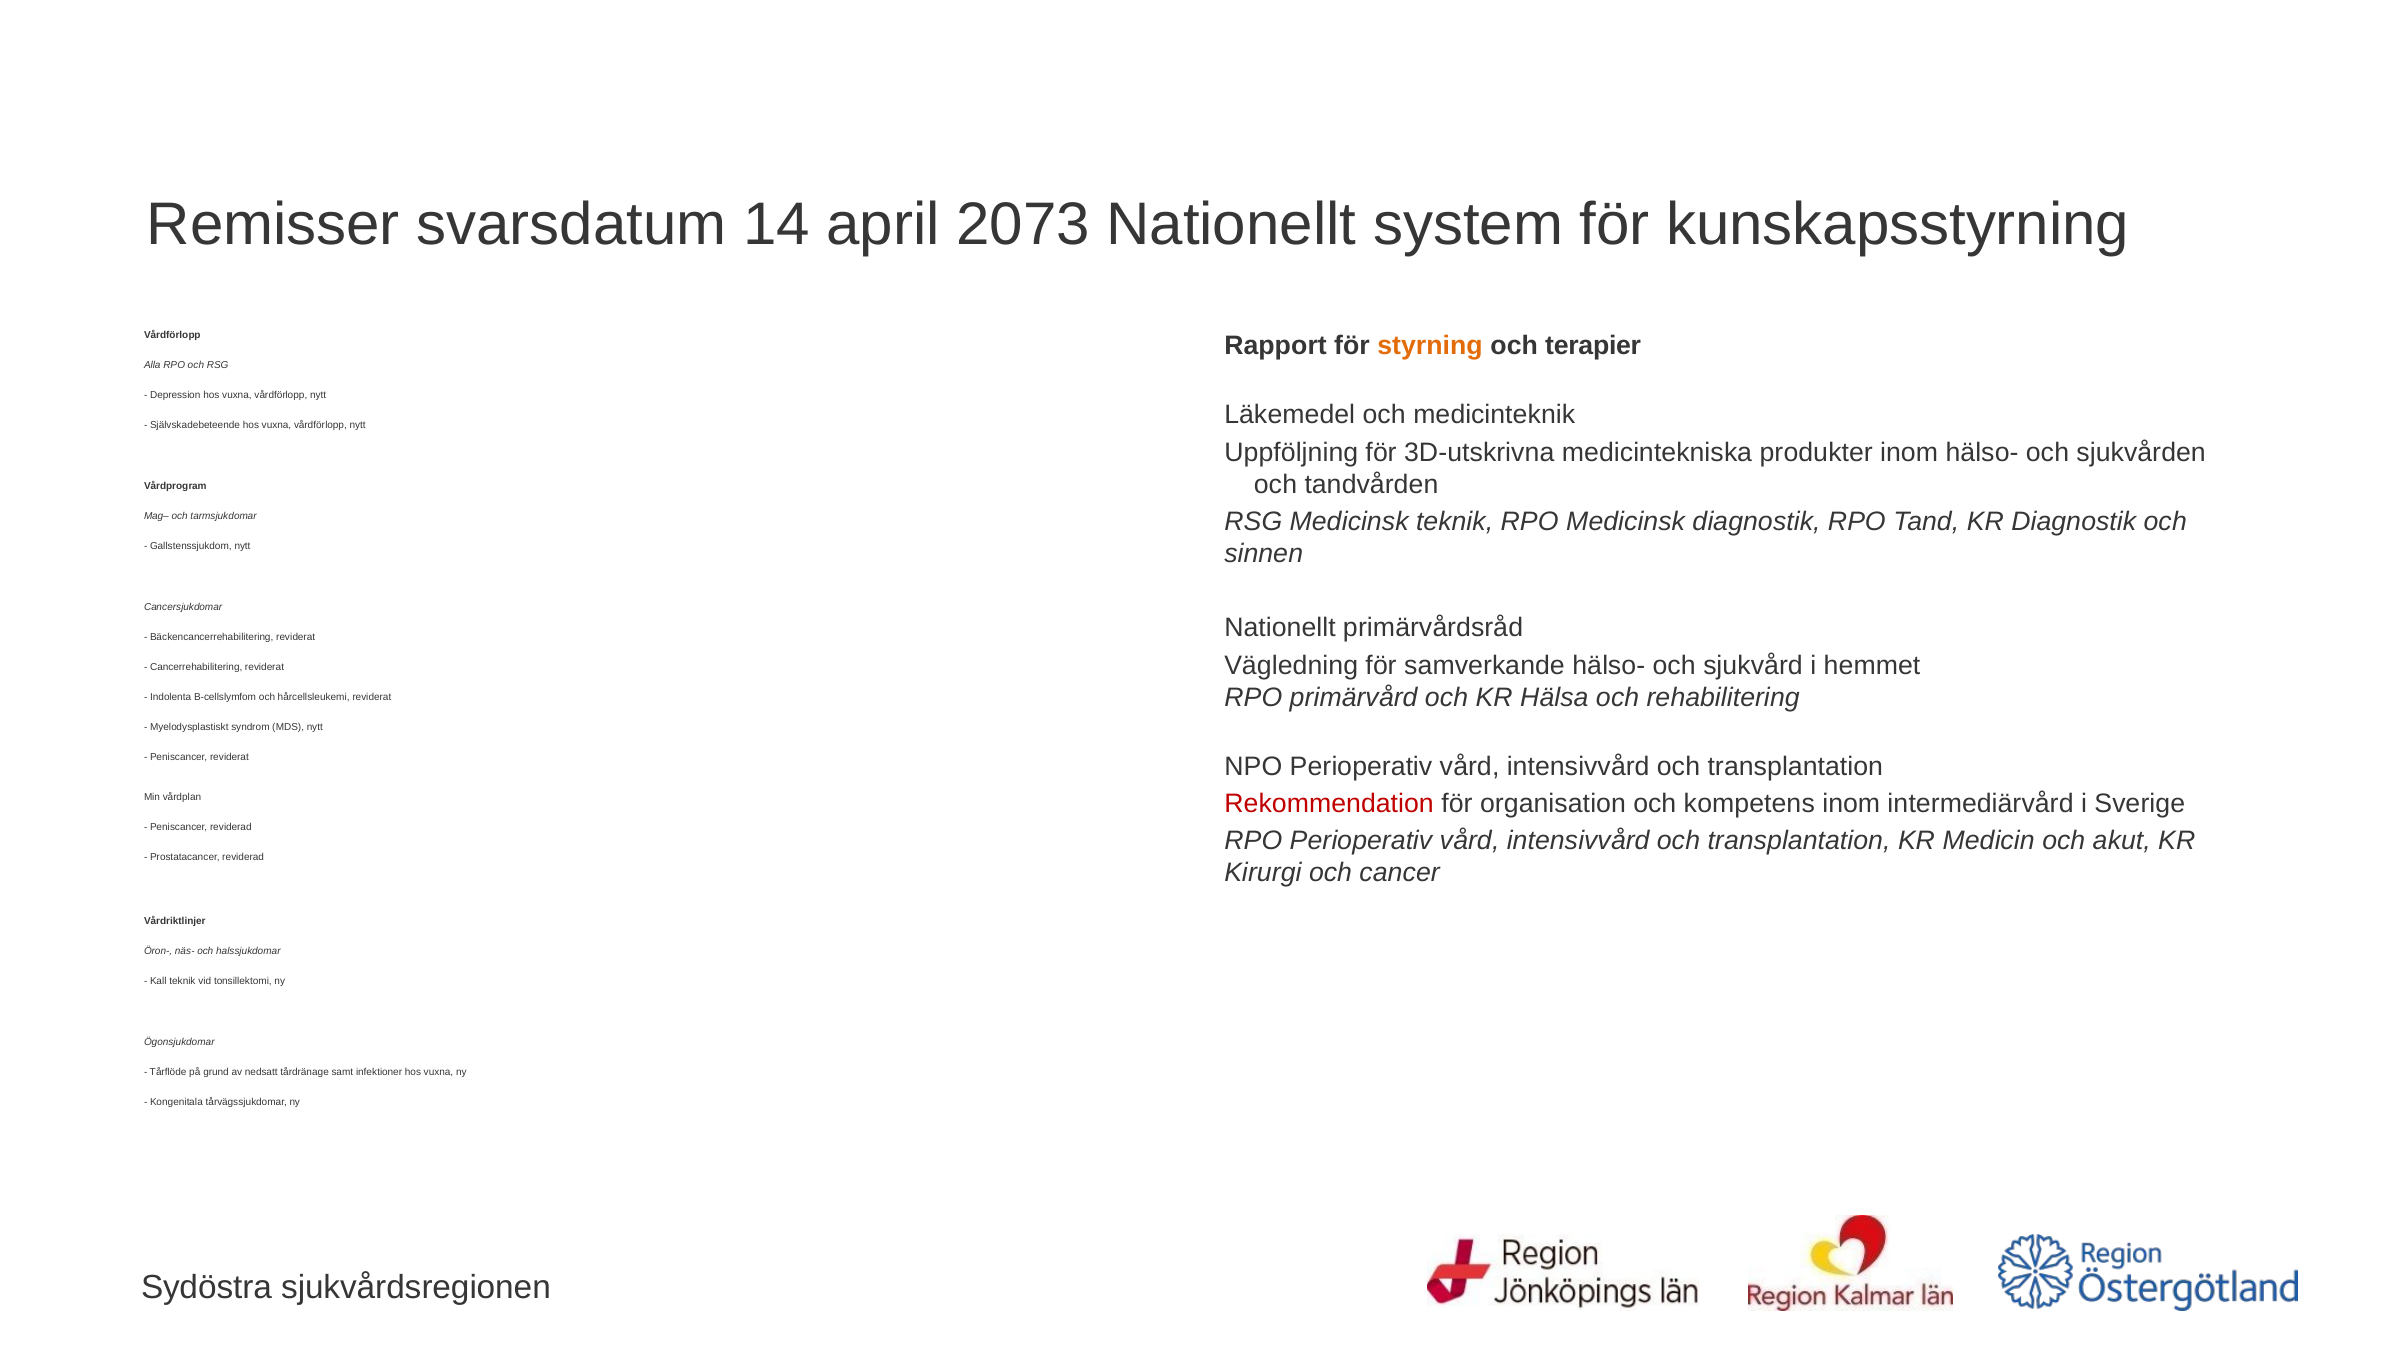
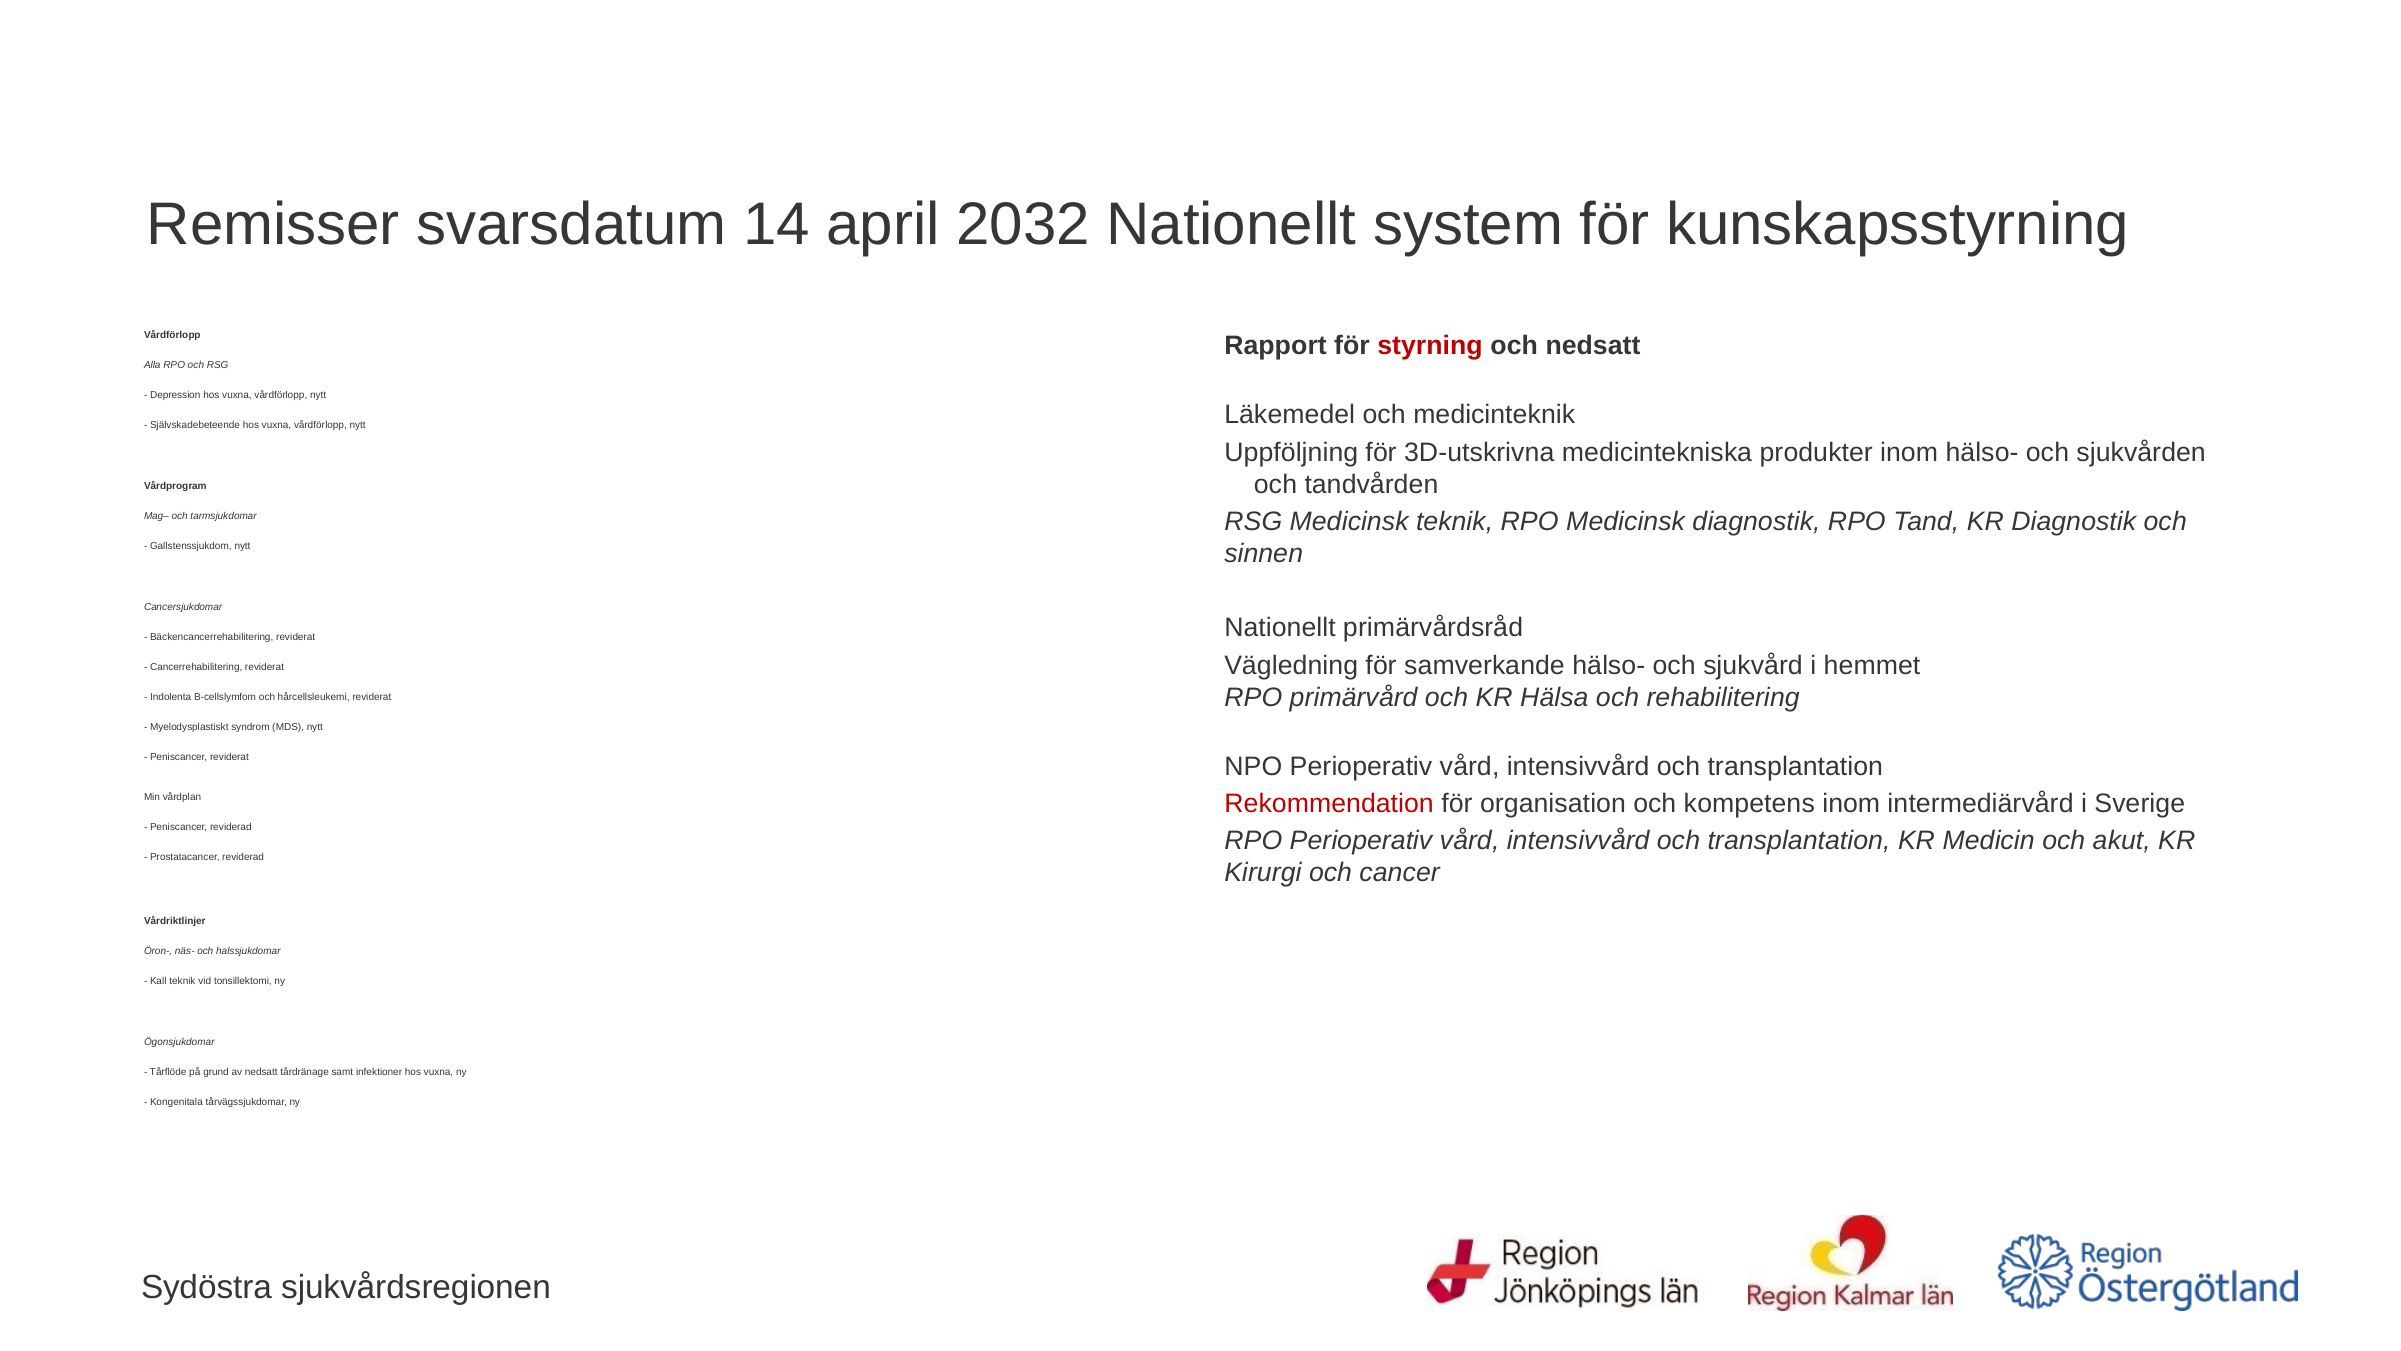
2073: 2073 -> 2032
styrning colour: orange -> red
och terapier: terapier -> nedsatt
